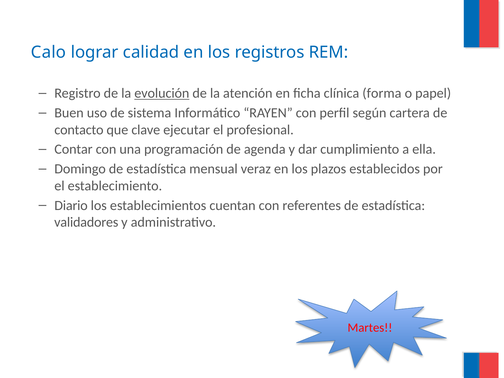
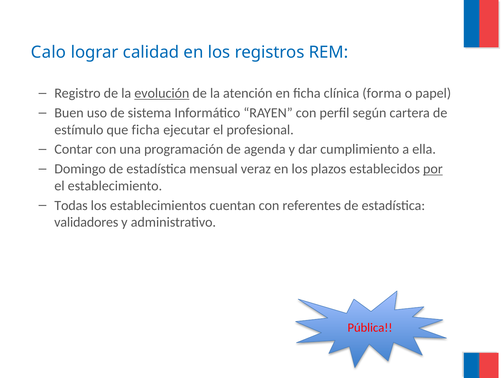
contacto: contacto -> estímulo
que clave: clave -> ficha
por underline: none -> present
Diario: Diario -> Todas
Martes: Martes -> Pública
